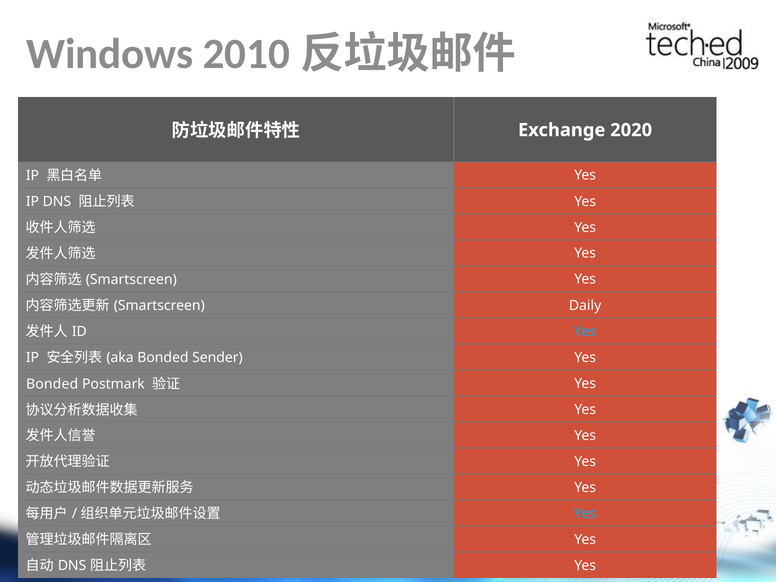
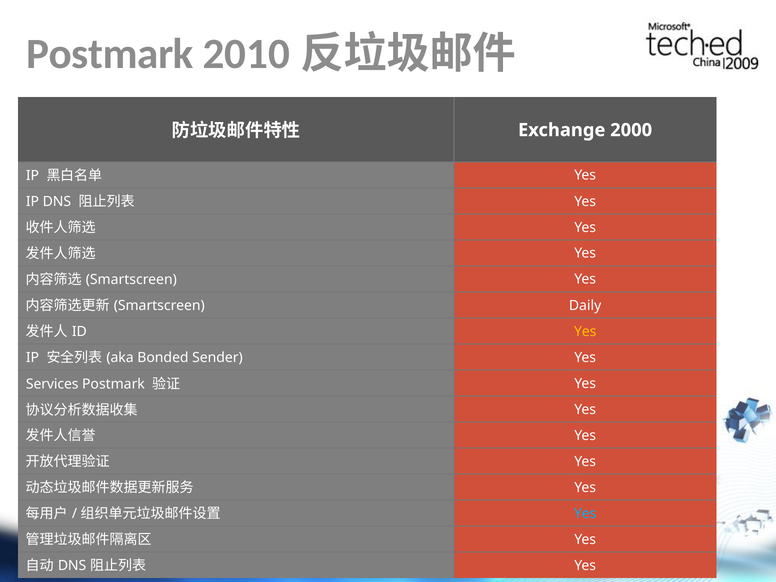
Windows at (110, 54): Windows -> Postmark
2020: 2020 -> 2000
Yes at (585, 331) colour: light blue -> yellow
Bonded at (52, 384): Bonded -> Services
